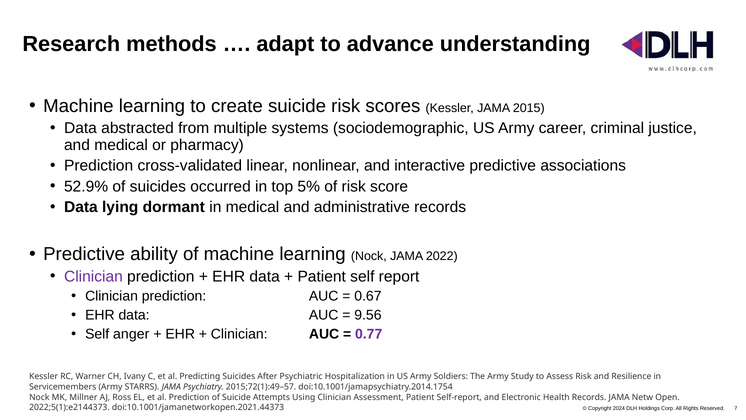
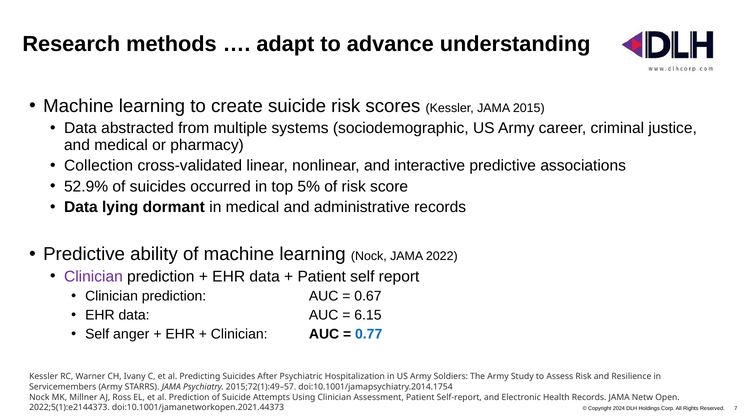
Prediction at (99, 166): Prediction -> Collection
9.56: 9.56 -> 6.15
0.77 colour: purple -> blue
